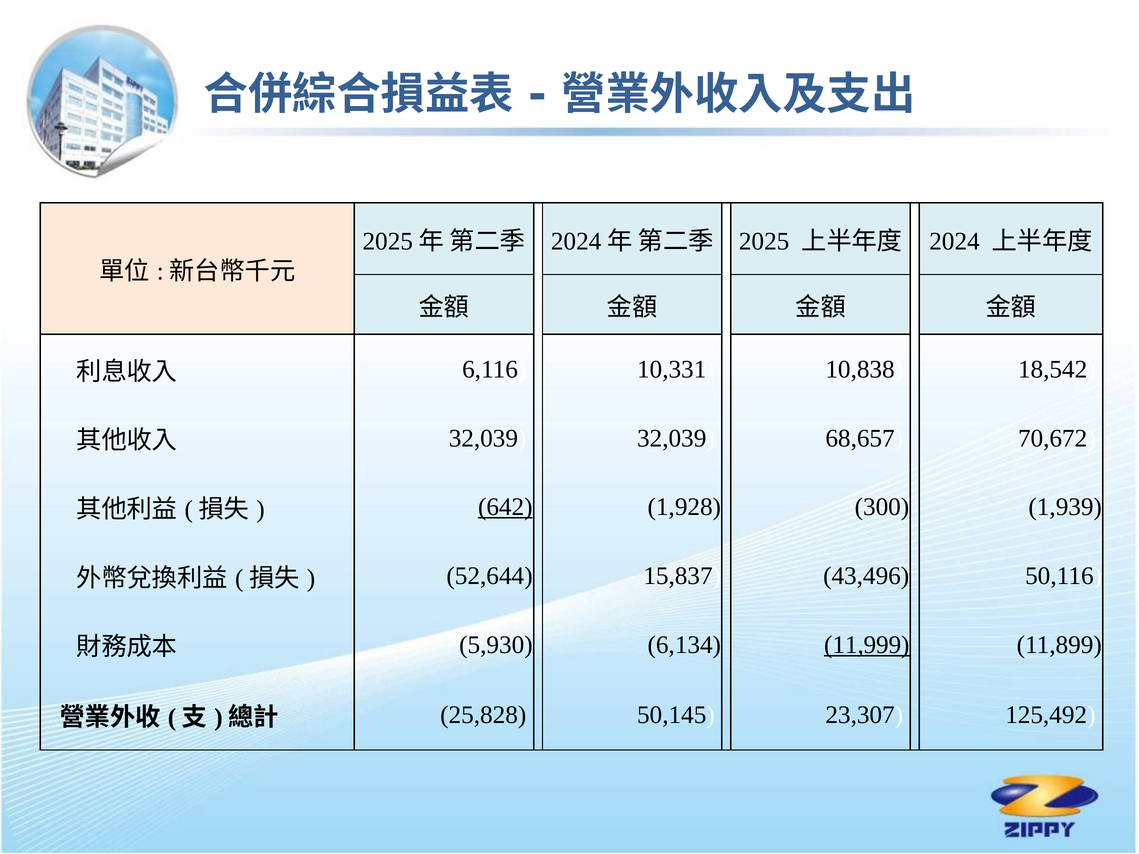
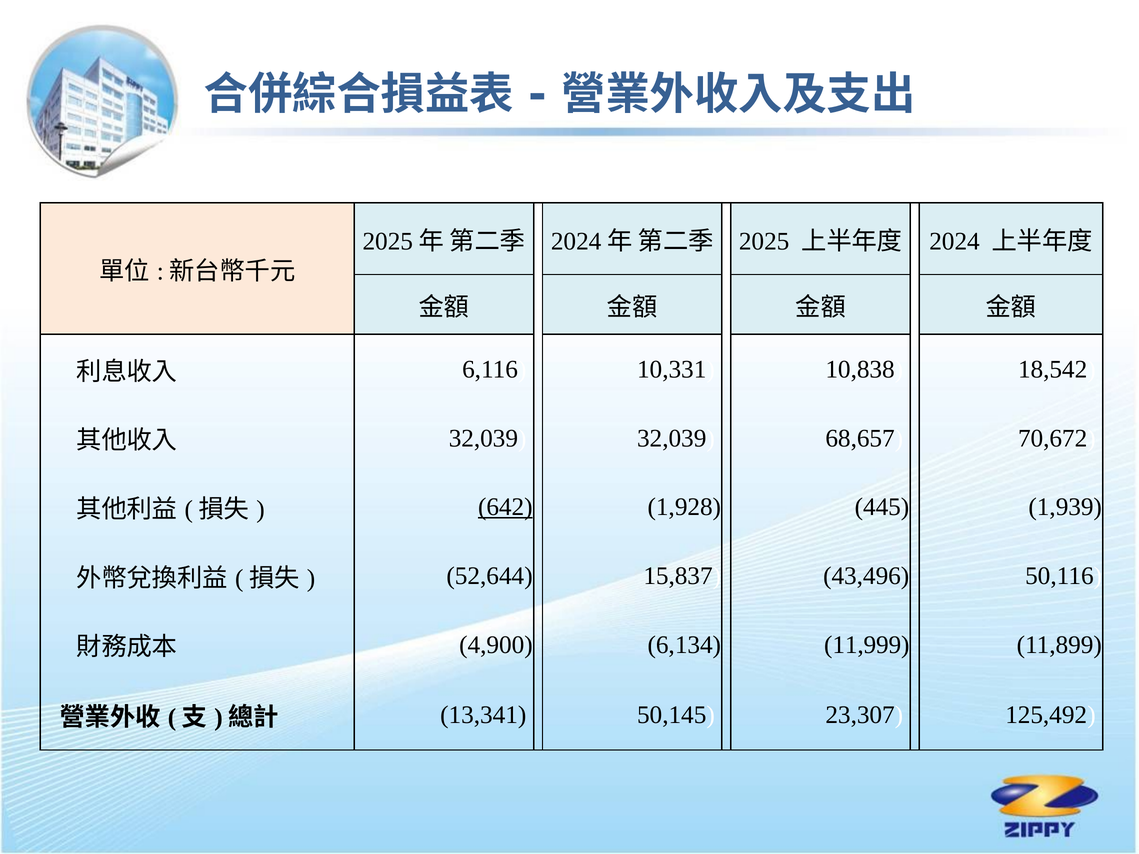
300: 300 -> 445
5,930: 5,930 -> 4,900
11,999 underline: present -> none
25,828: 25,828 -> 13,341
